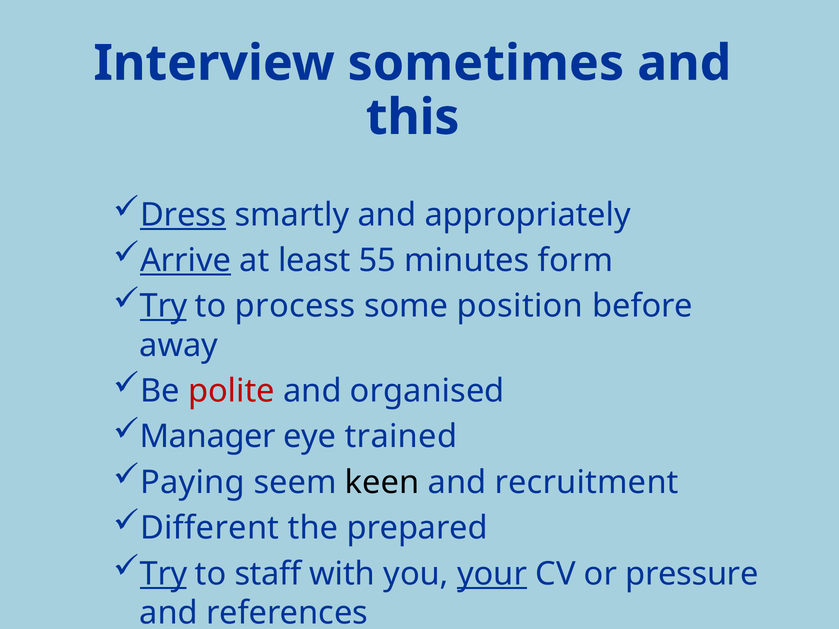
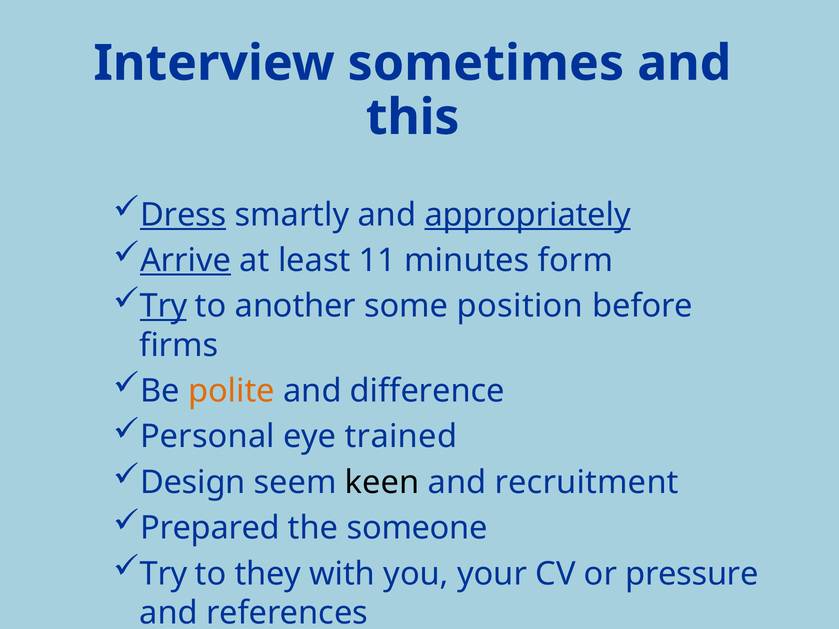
appropriately underline: none -> present
55: 55 -> 11
process: process -> another
away: away -> firms
polite colour: red -> orange
organised: organised -> difference
Manager: Manager -> Personal
Paying: Paying -> Design
Different: Different -> Prepared
prepared: prepared -> someone
Try at (164, 574) underline: present -> none
staff: staff -> they
your underline: present -> none
